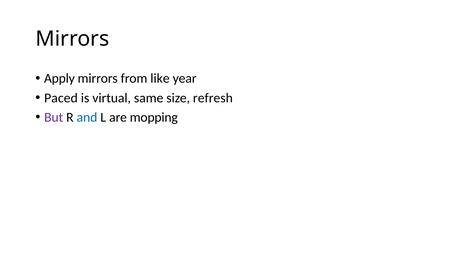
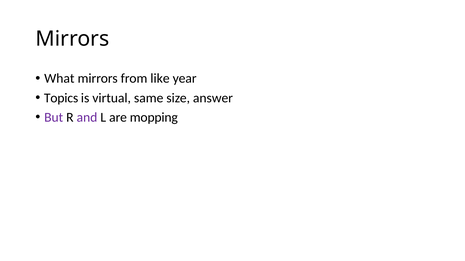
Apply: Apply -> What
Paced: Paced -> Topics
refresh: refresh -> answer
and colour: blue -> purple
